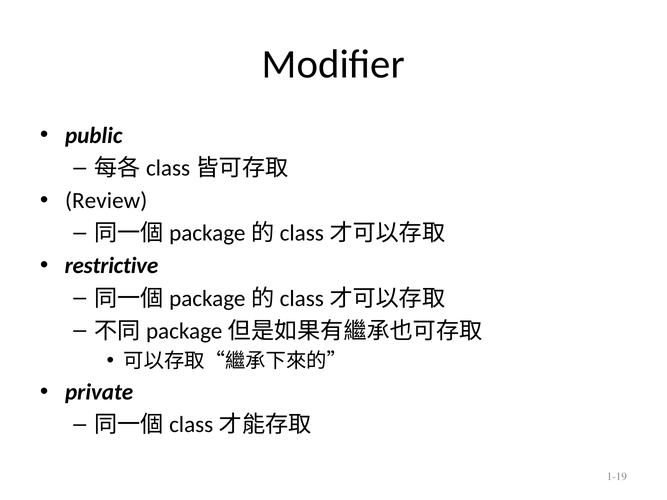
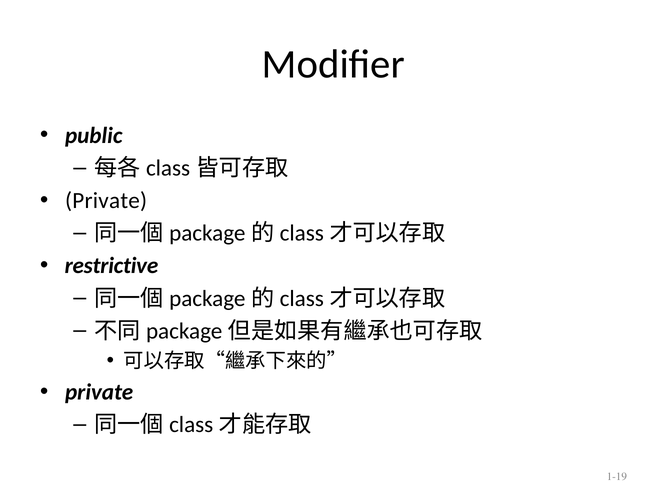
Review at (106, 201): Review -> Private
